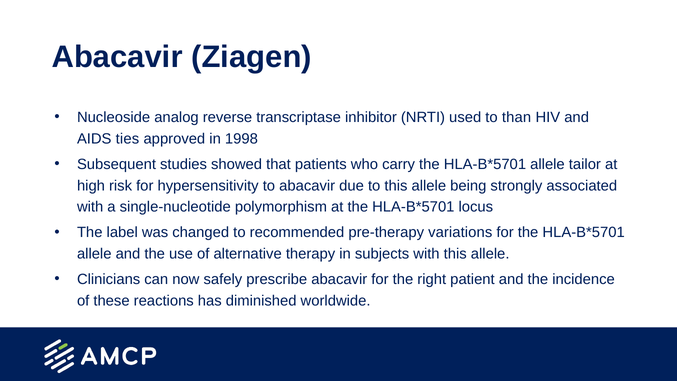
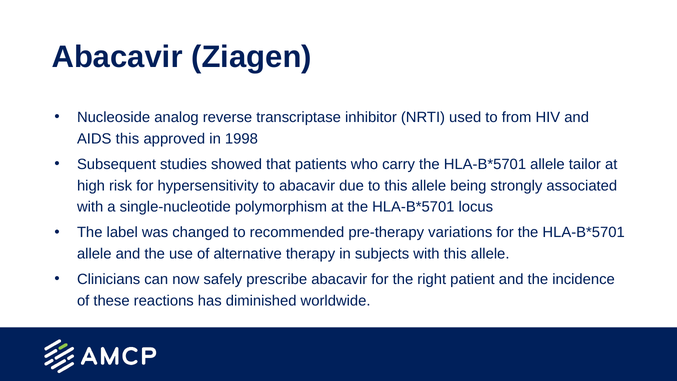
than: than -> from
AIDS ties: ties -> this
